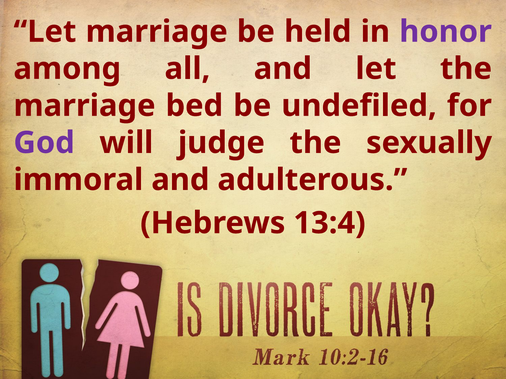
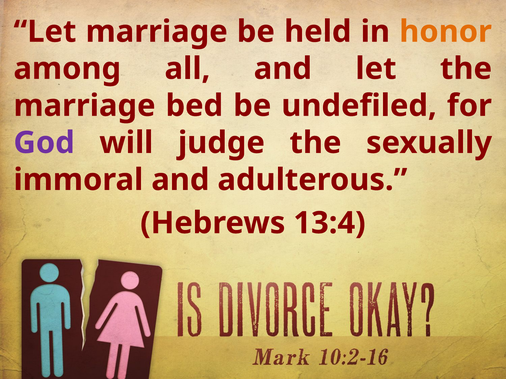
honor colour: purple -> orange
